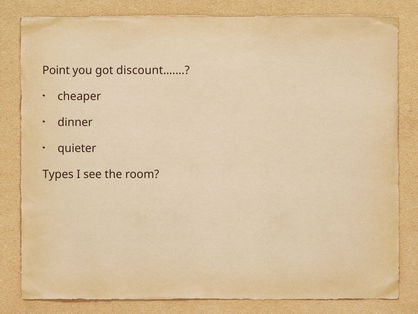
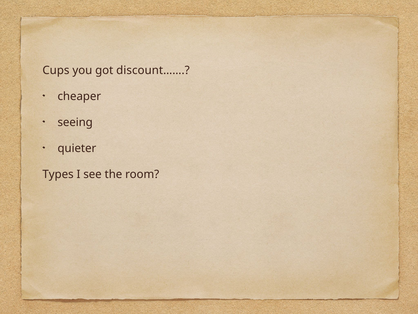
Point: Point -> Cups
dinner: dinner -> seeing
